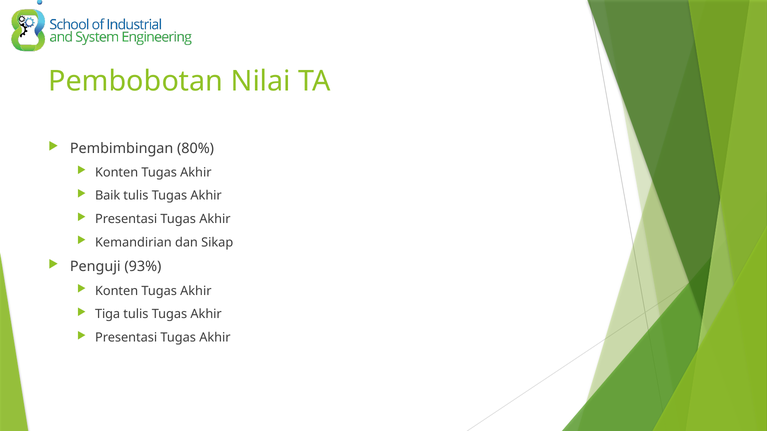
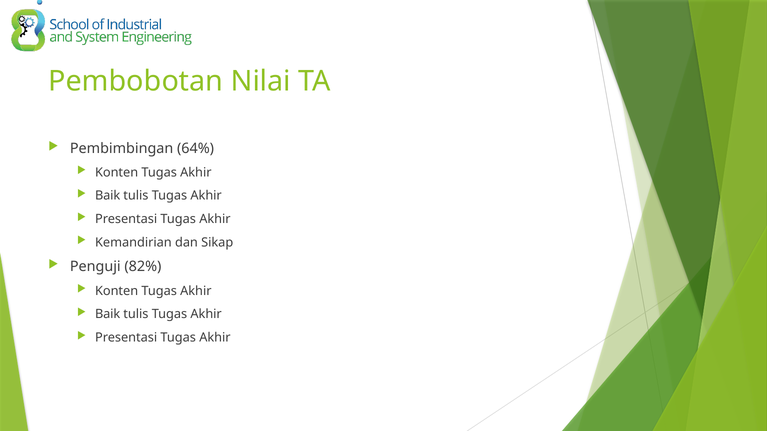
80%: 80% -> 64%
93%: 93% -> 82%
Tiga at (108, 315): Tiga -> Baik
